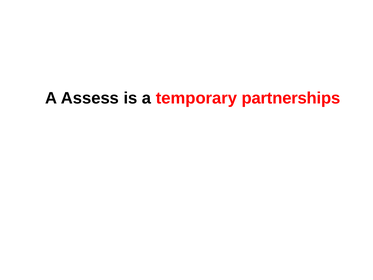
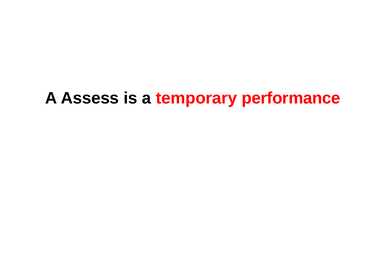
partnerships: partnerships -> performance
